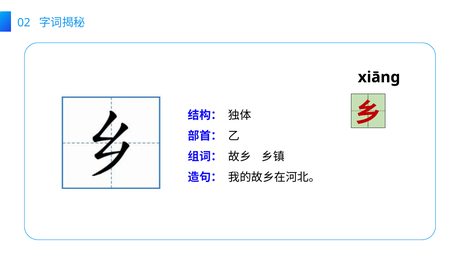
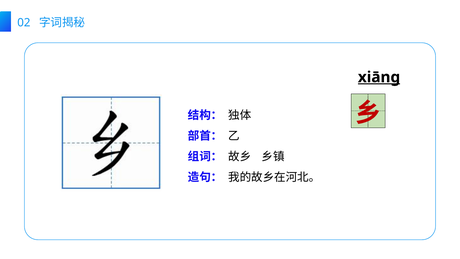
xiāng underline: none -> present
